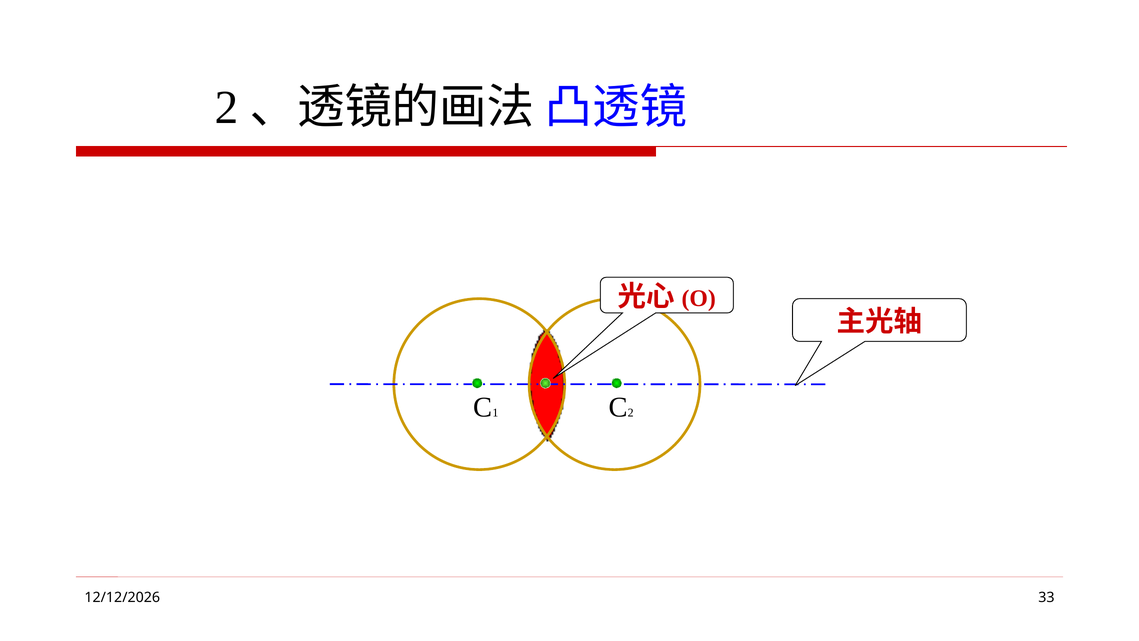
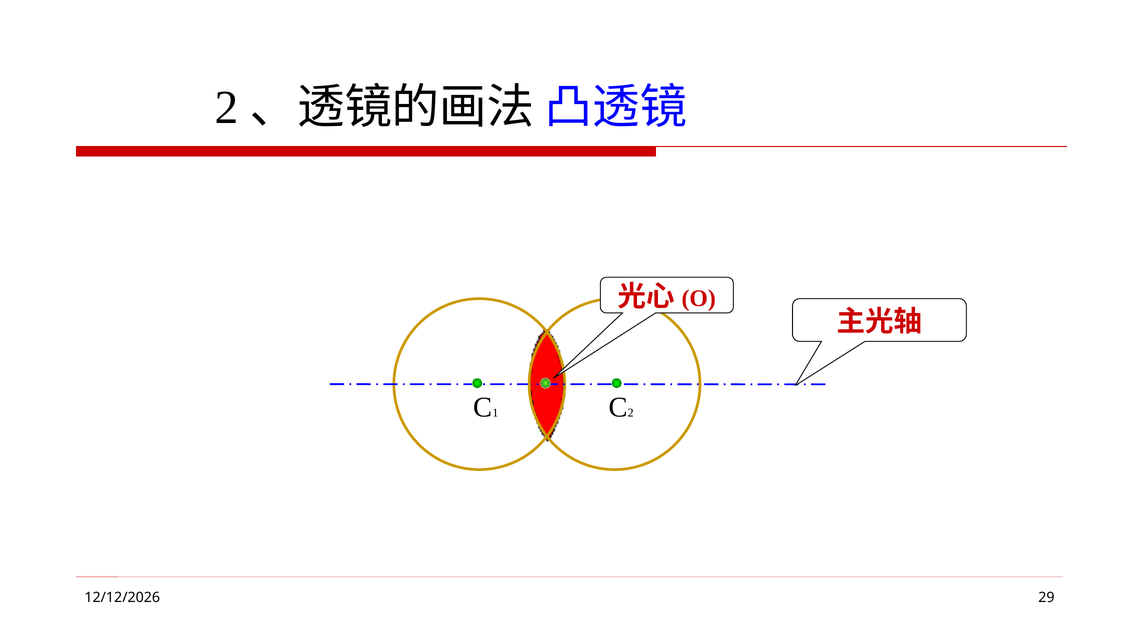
33: 33 -> 29
